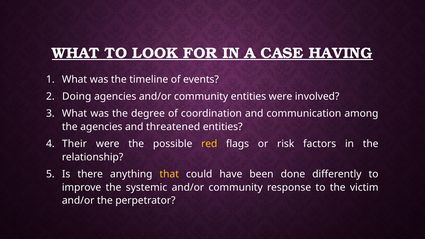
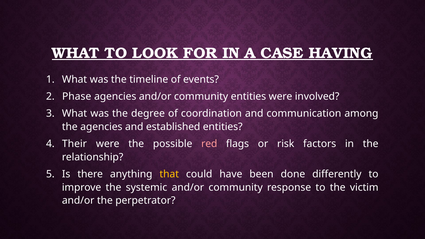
Doing: Doing -> Phase
threatened: threatened -> established
red colour: yellow -> pink
